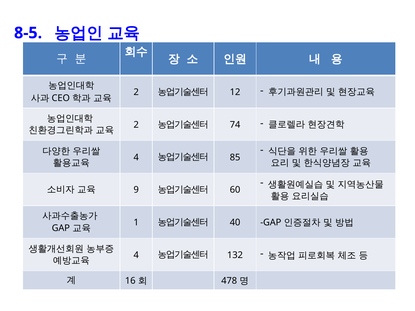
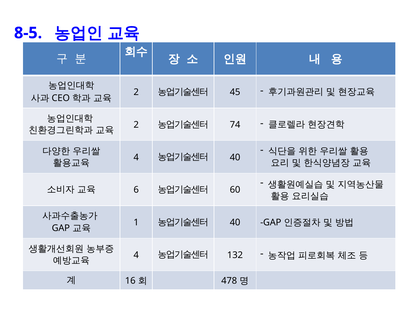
12: 12 -> 45
85 at (235, 158): 85 -> 40
9: 9 -> 6
